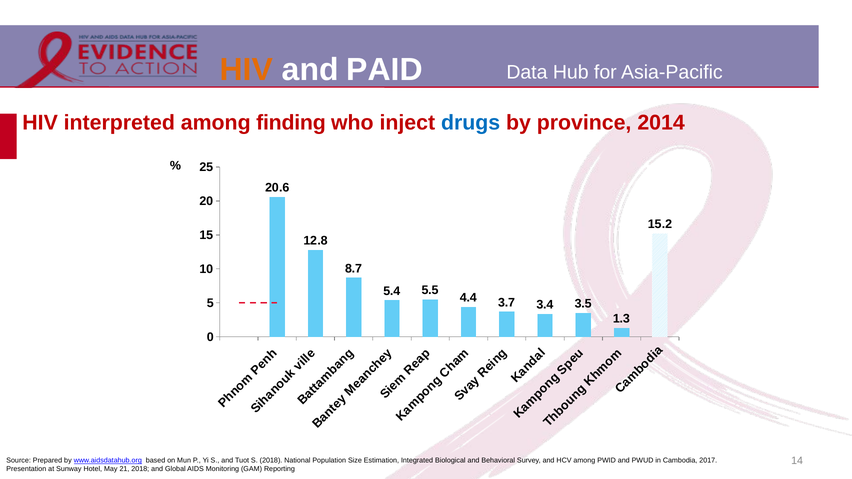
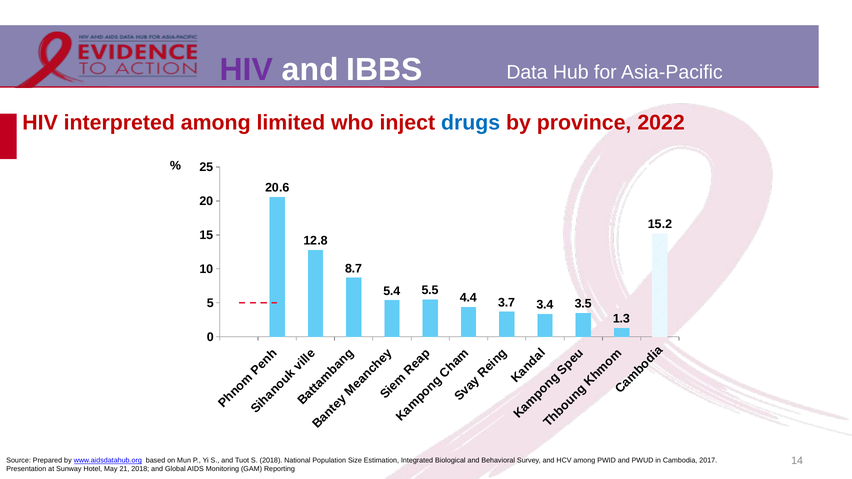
HIV at (247, 70) colour: orange -> purple
PAID: PAID -> IBBS
finding: finding -> limited
2014: 2014 -> 2022
